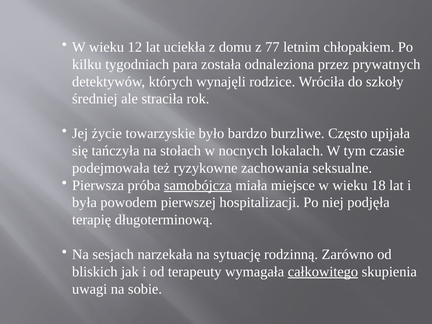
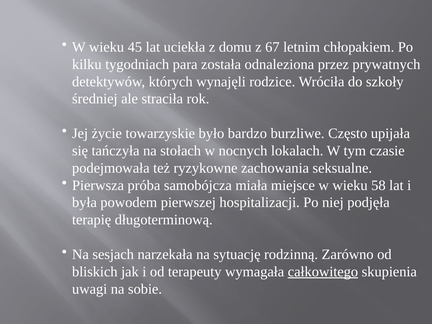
12: 12 -> 45
77: 77 -> 67
samobójcza underline: present -> none
18: 18 -> 58
